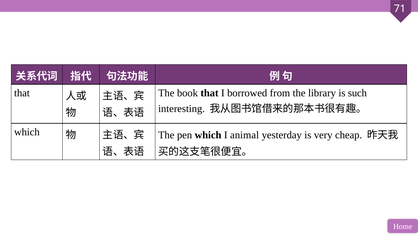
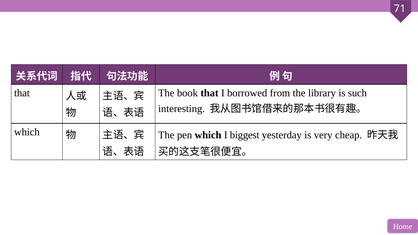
animal: animal -> biggest
